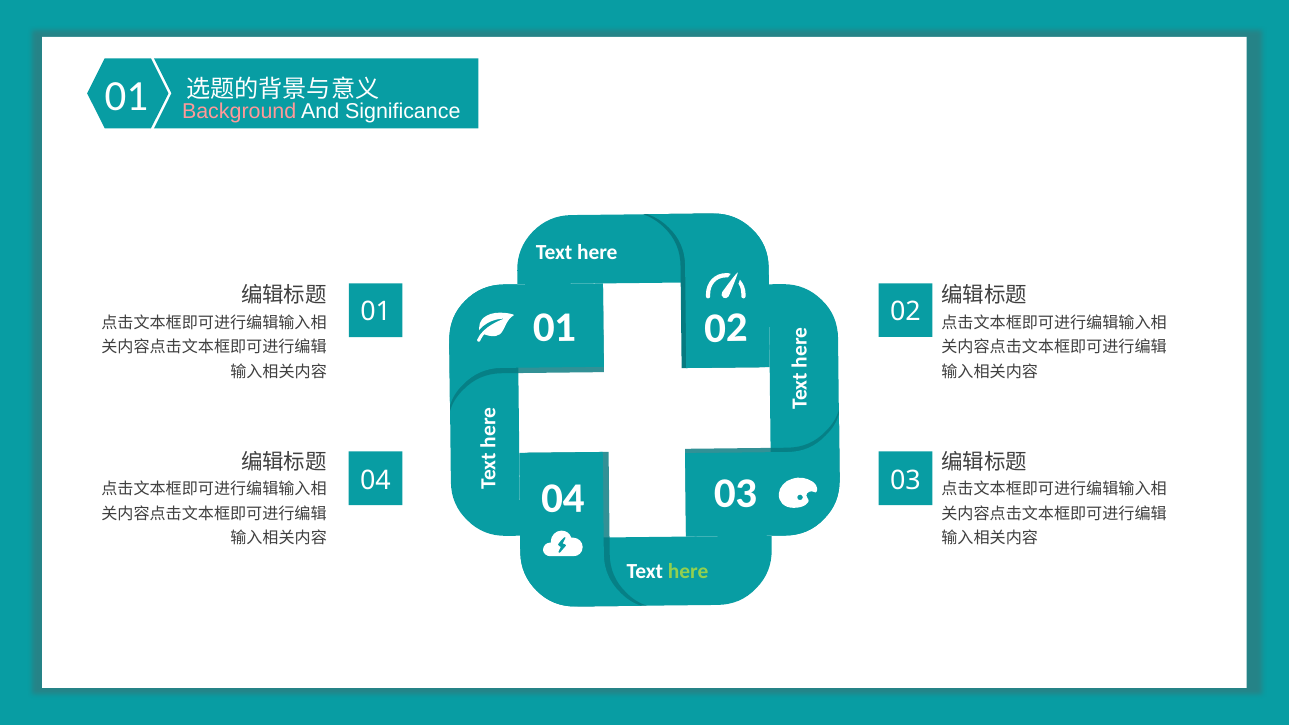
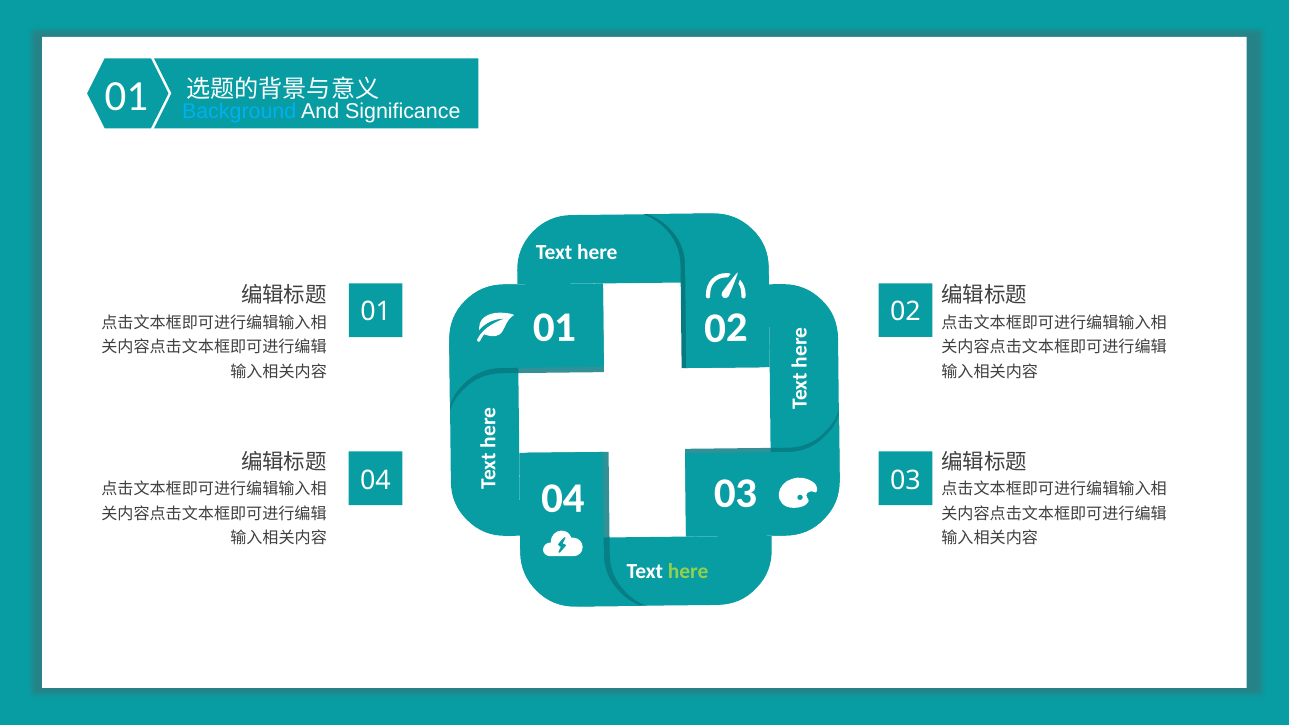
Background colour: pink -> light blue
